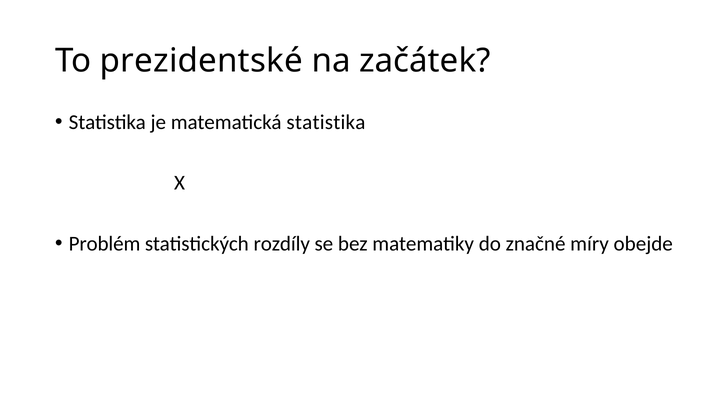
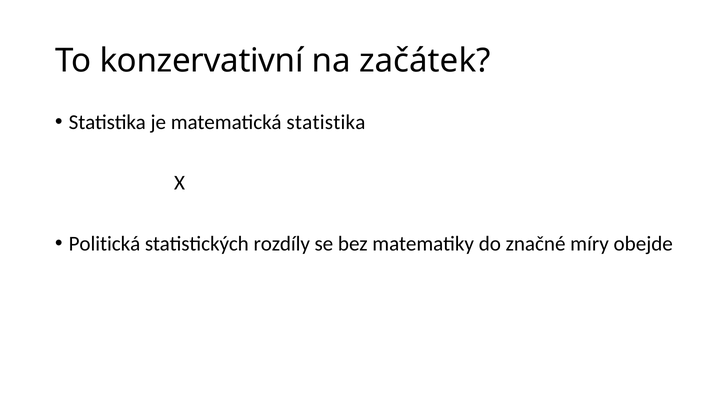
prezidentské: prezidentské -> konzervativní
Problém: Problém -> Politická
